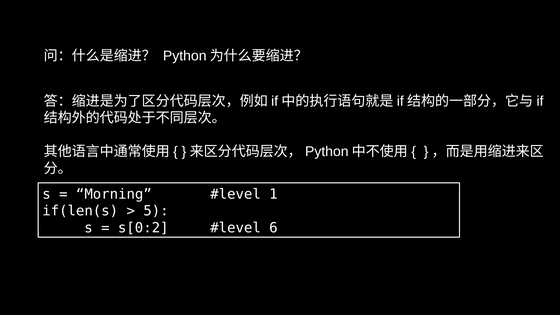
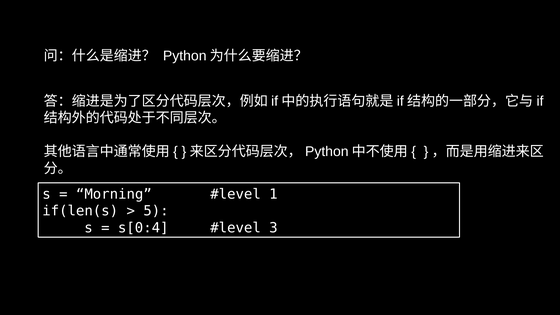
s[0:2: s[0:2 -> s[0:4
6: 6 -> 3
